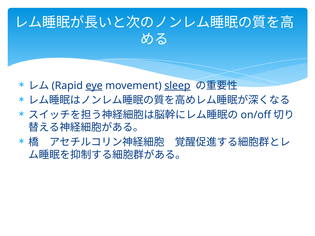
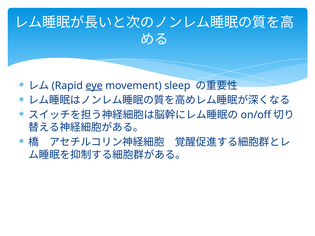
sleep underline: present -> none
